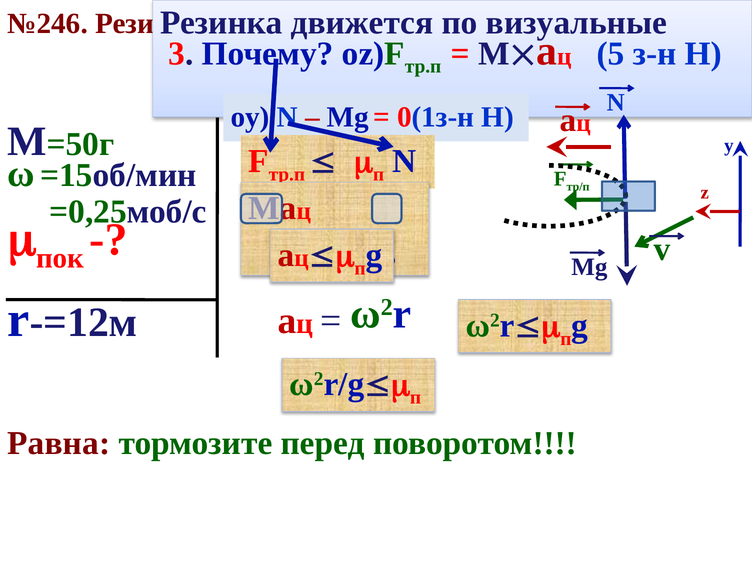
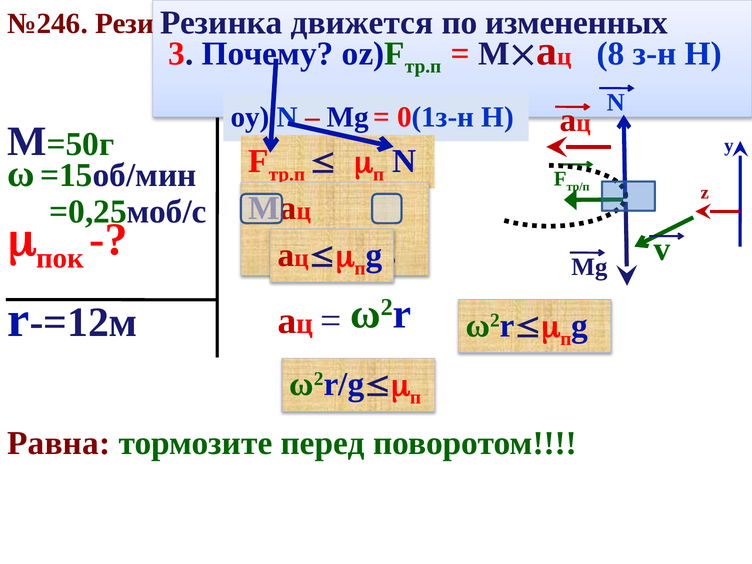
визуальные: визуальные -> измененных
5: 5 -> 8
